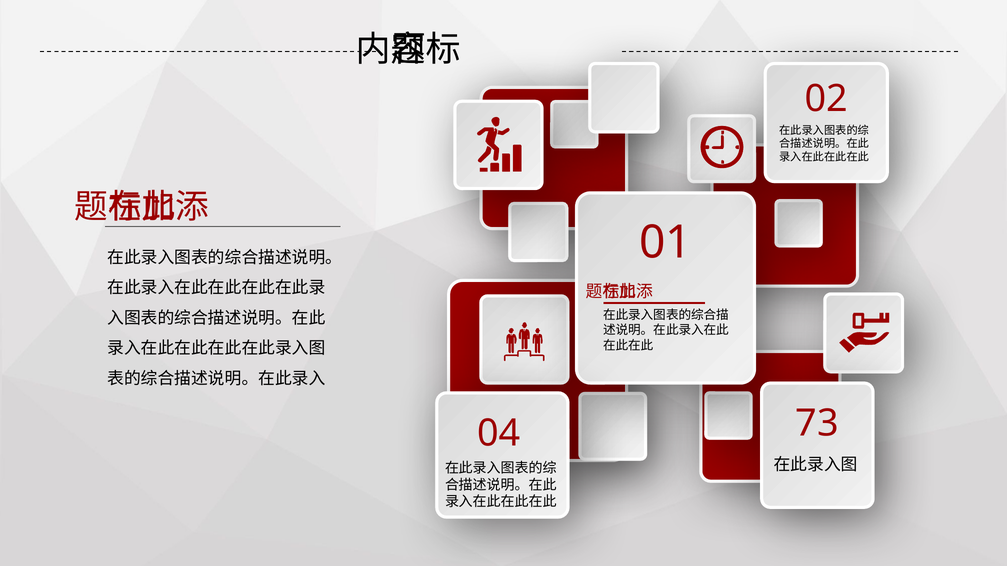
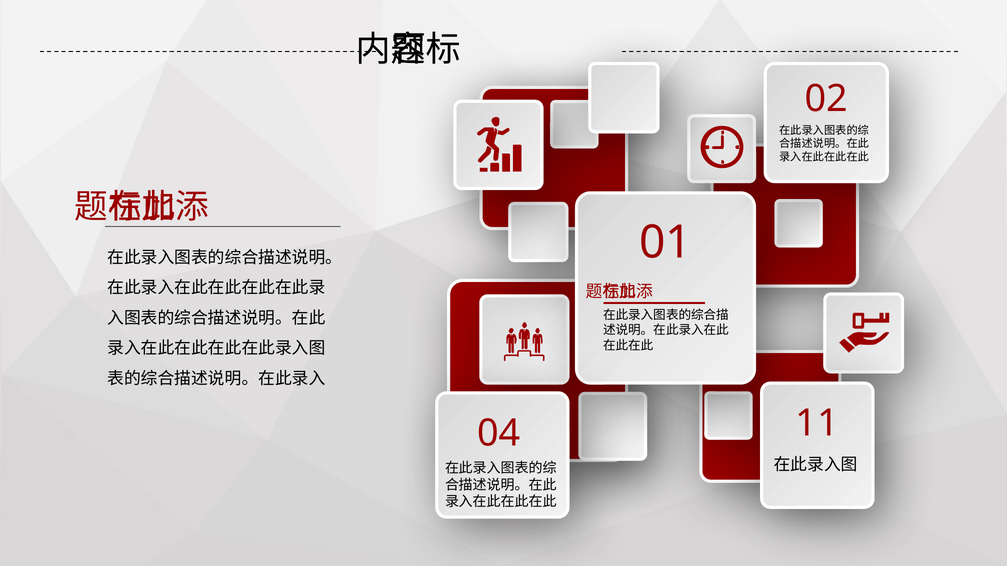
73: 73 -> 11
